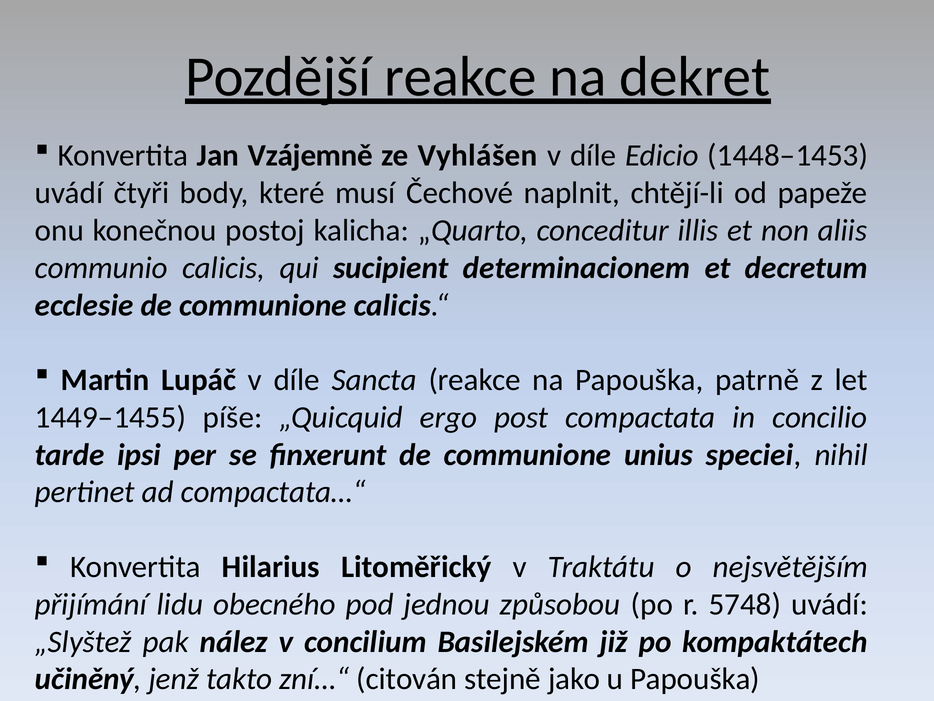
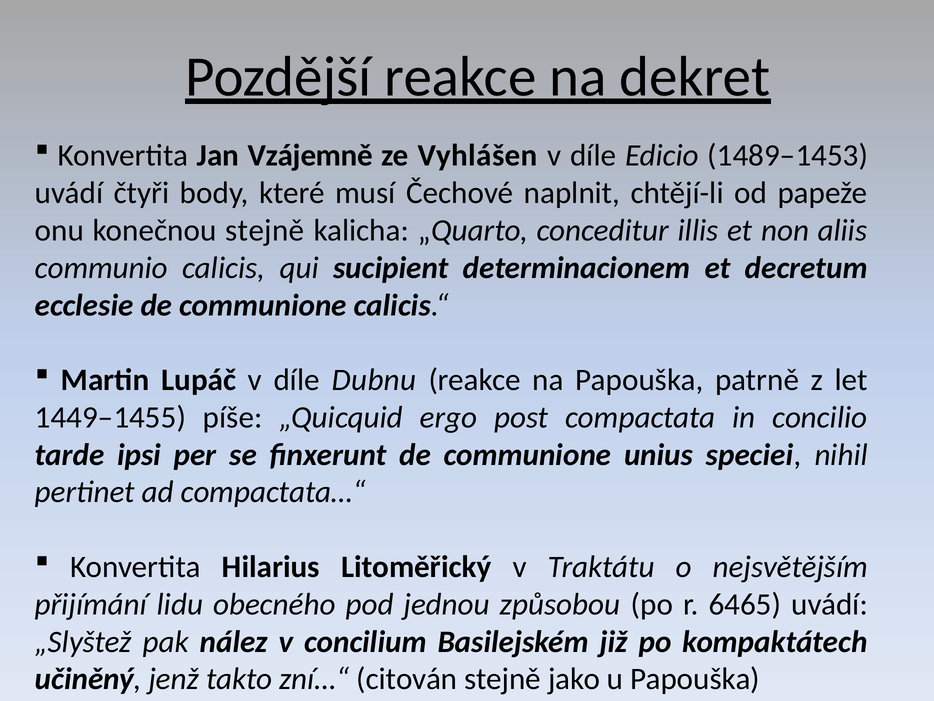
1448–1453: 1448–1453 -> 1489–1453
konečnou postoj: postoj -> stejně
Sancta: Sancta -> Dubnu
5748: 5748 -> 6465
